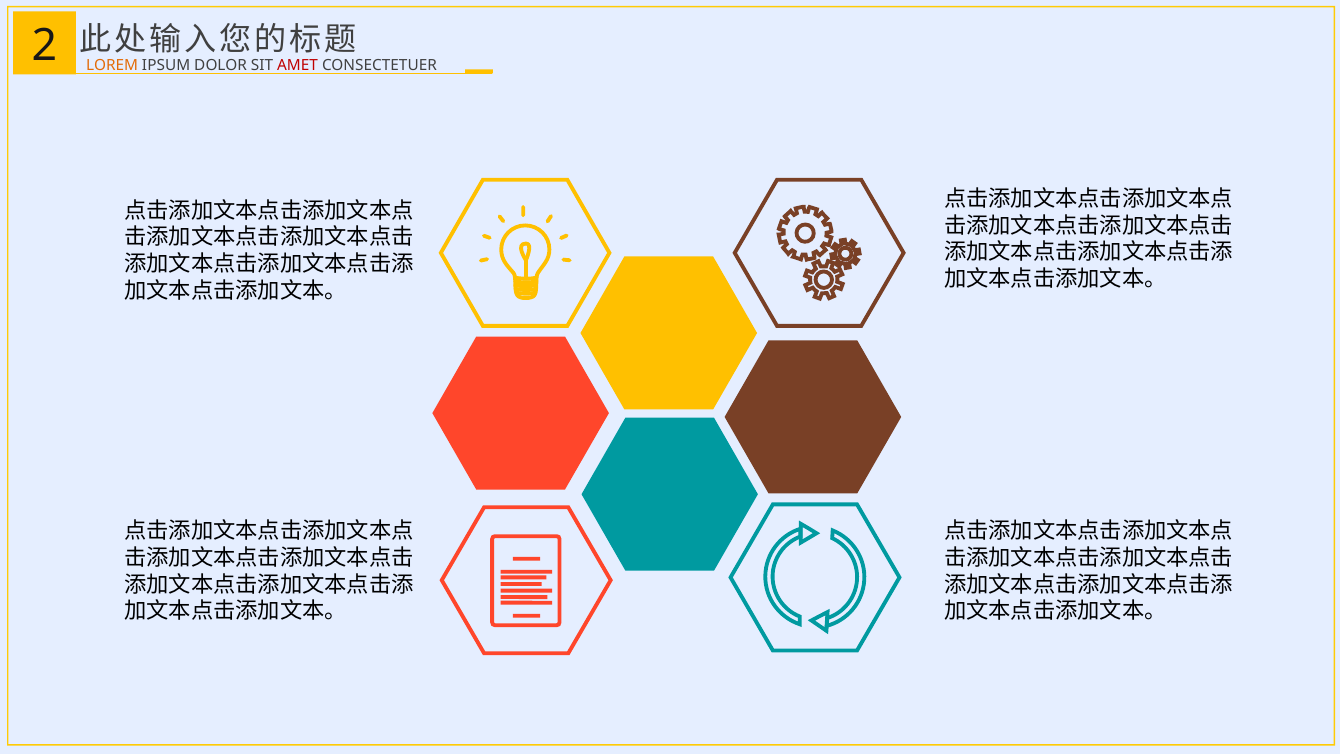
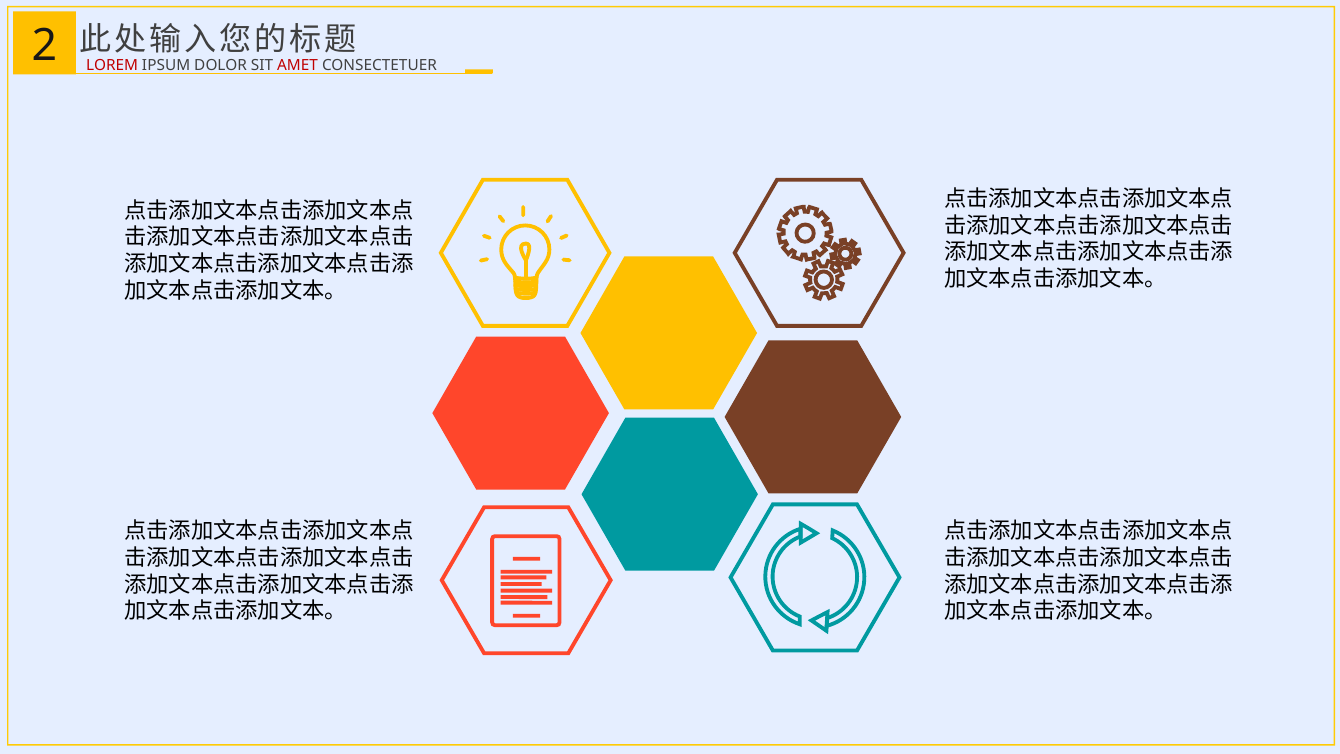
LOREM colour: orange -> red
